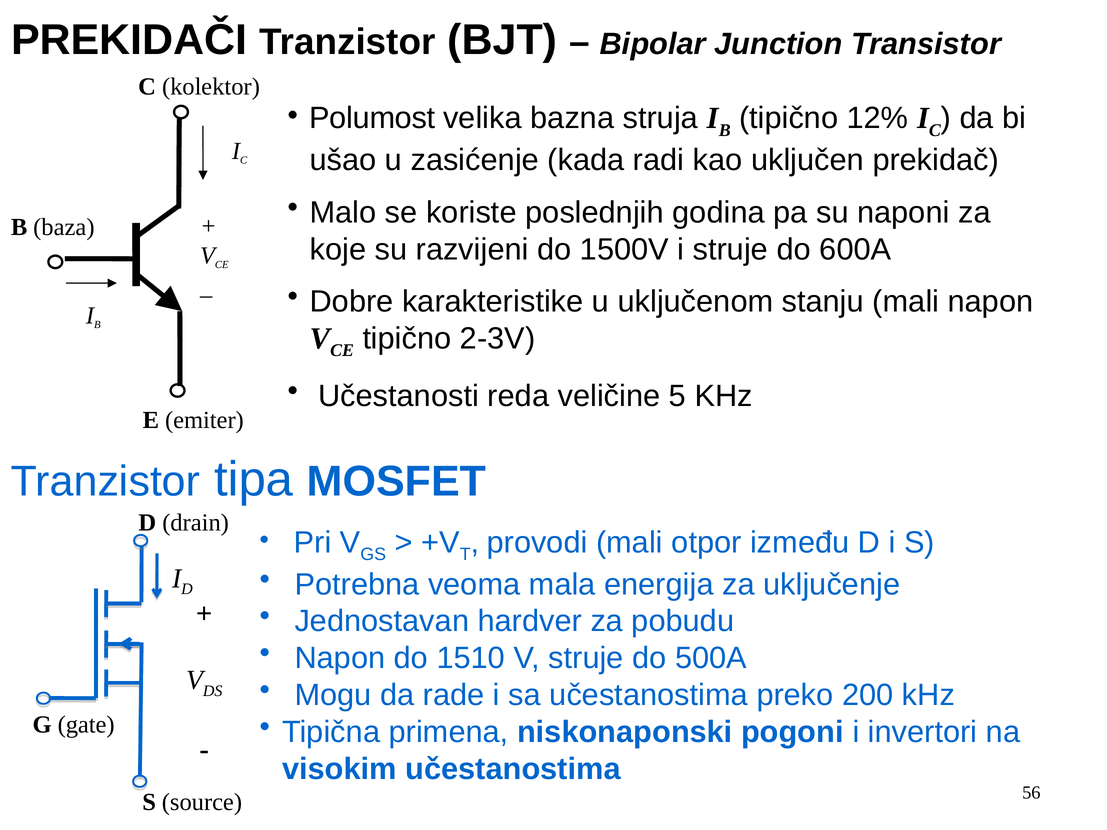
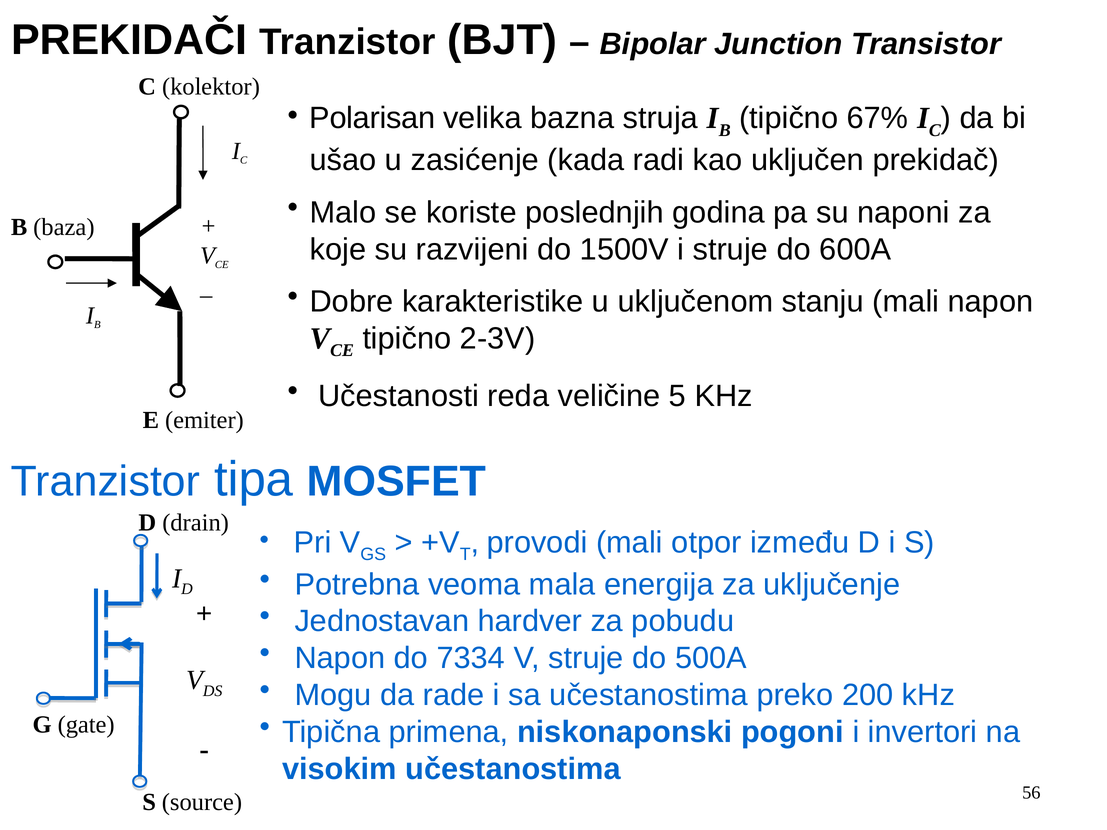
Polumost: Polumost -> Polarisan
12%: 12% -> 67%
1510: 1510 -> 7334
